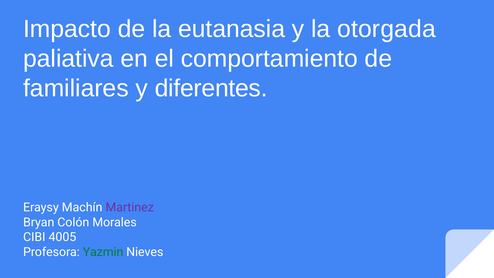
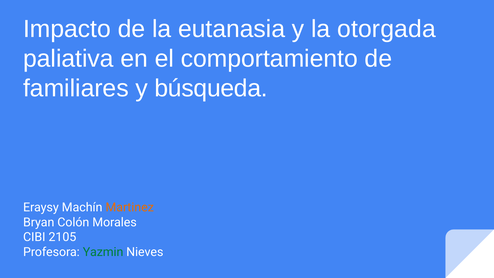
diferentes: diferentes -> búsqueda
Martinez colour: purple -> orange
4005: 4005 -> 2105
